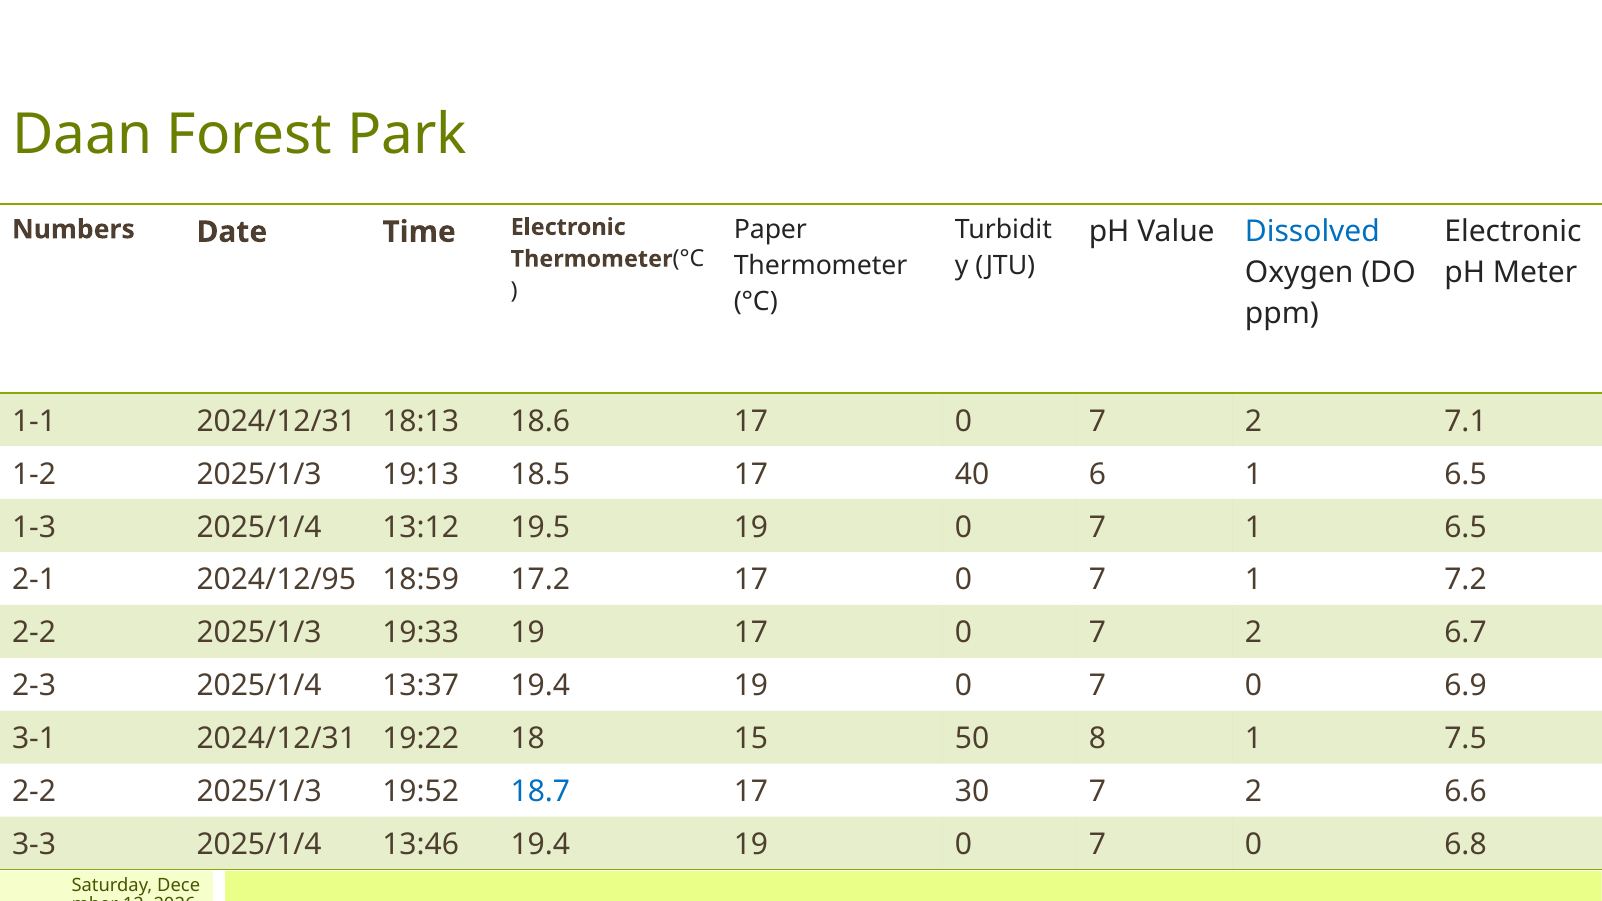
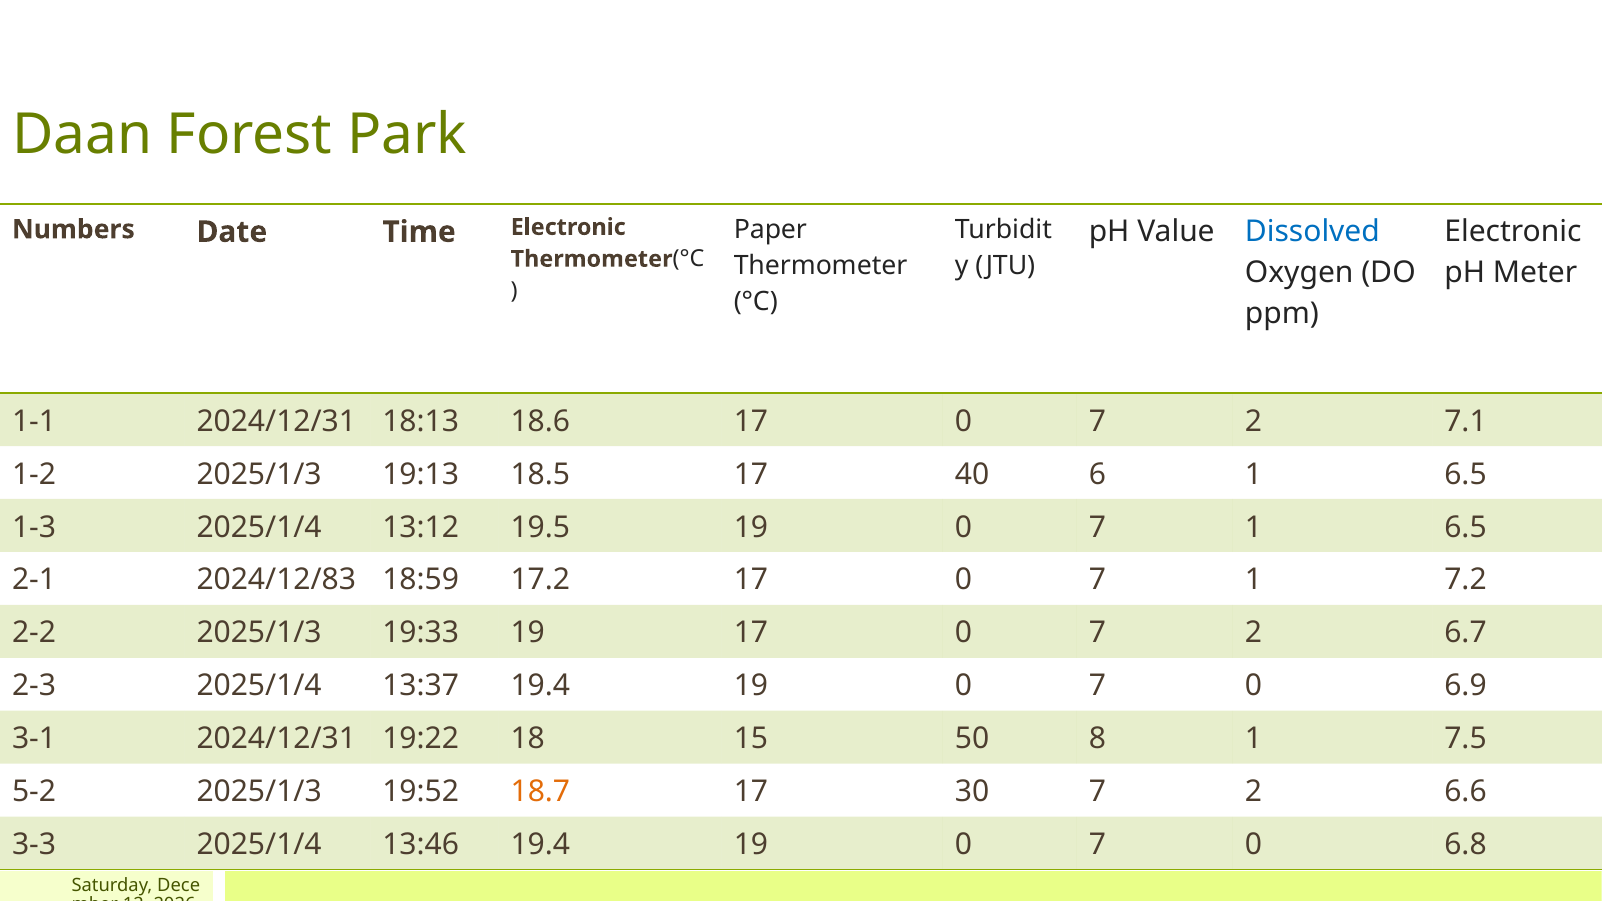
2024/12/95: 2024/12/95 -> 2024/12/83
2-2 at (34, 792): 2-2 -> 5-2
18.7 colour: blue -> orange
